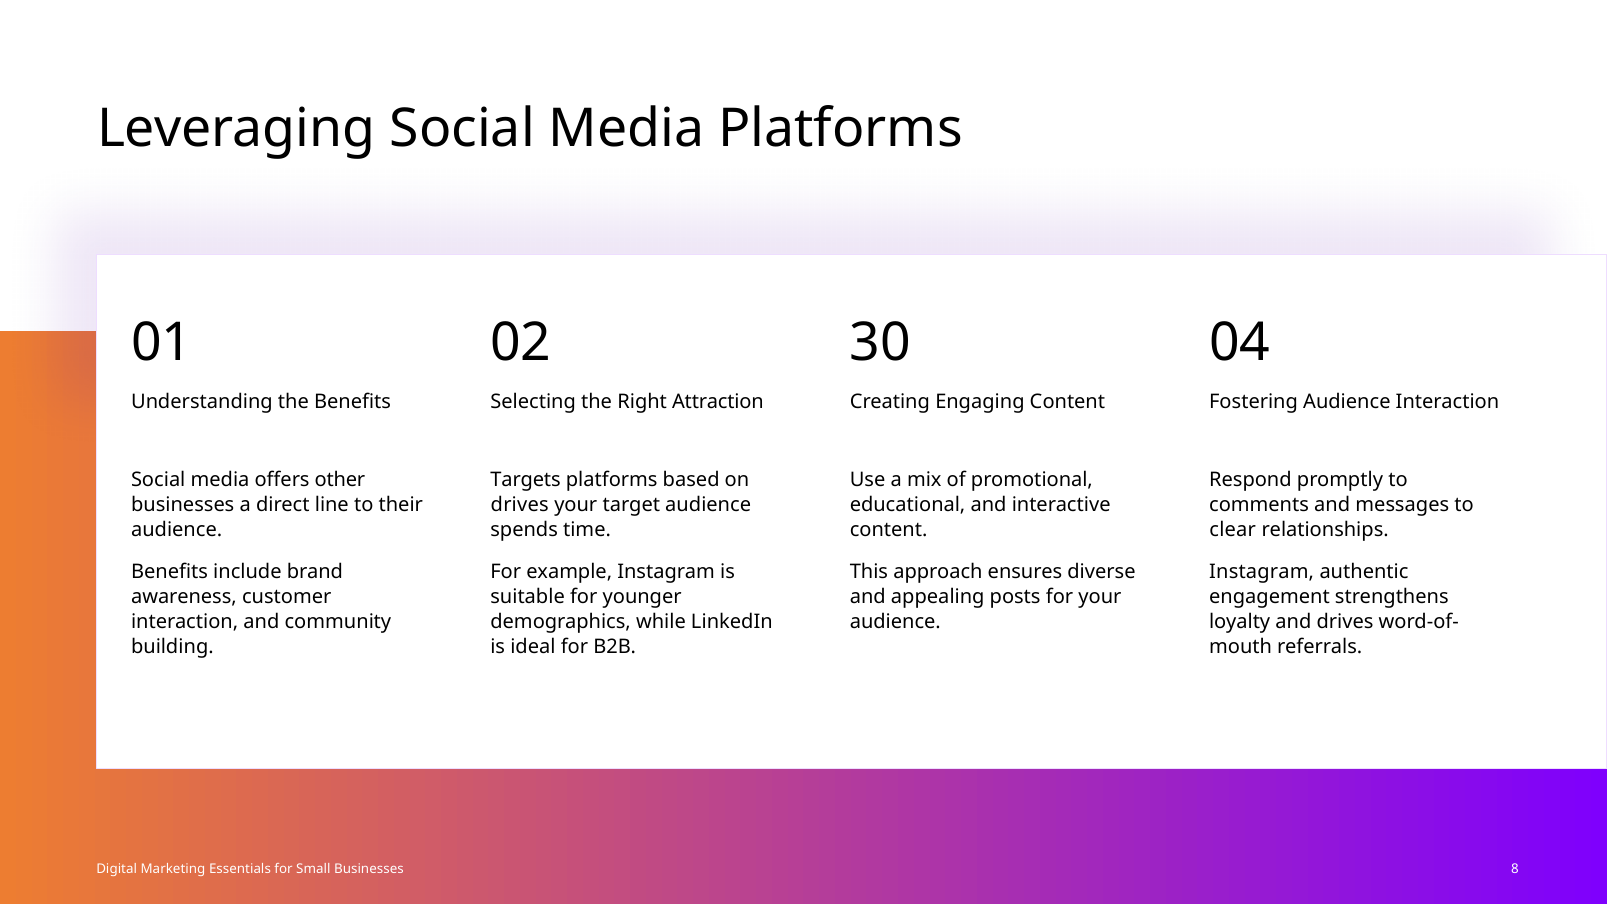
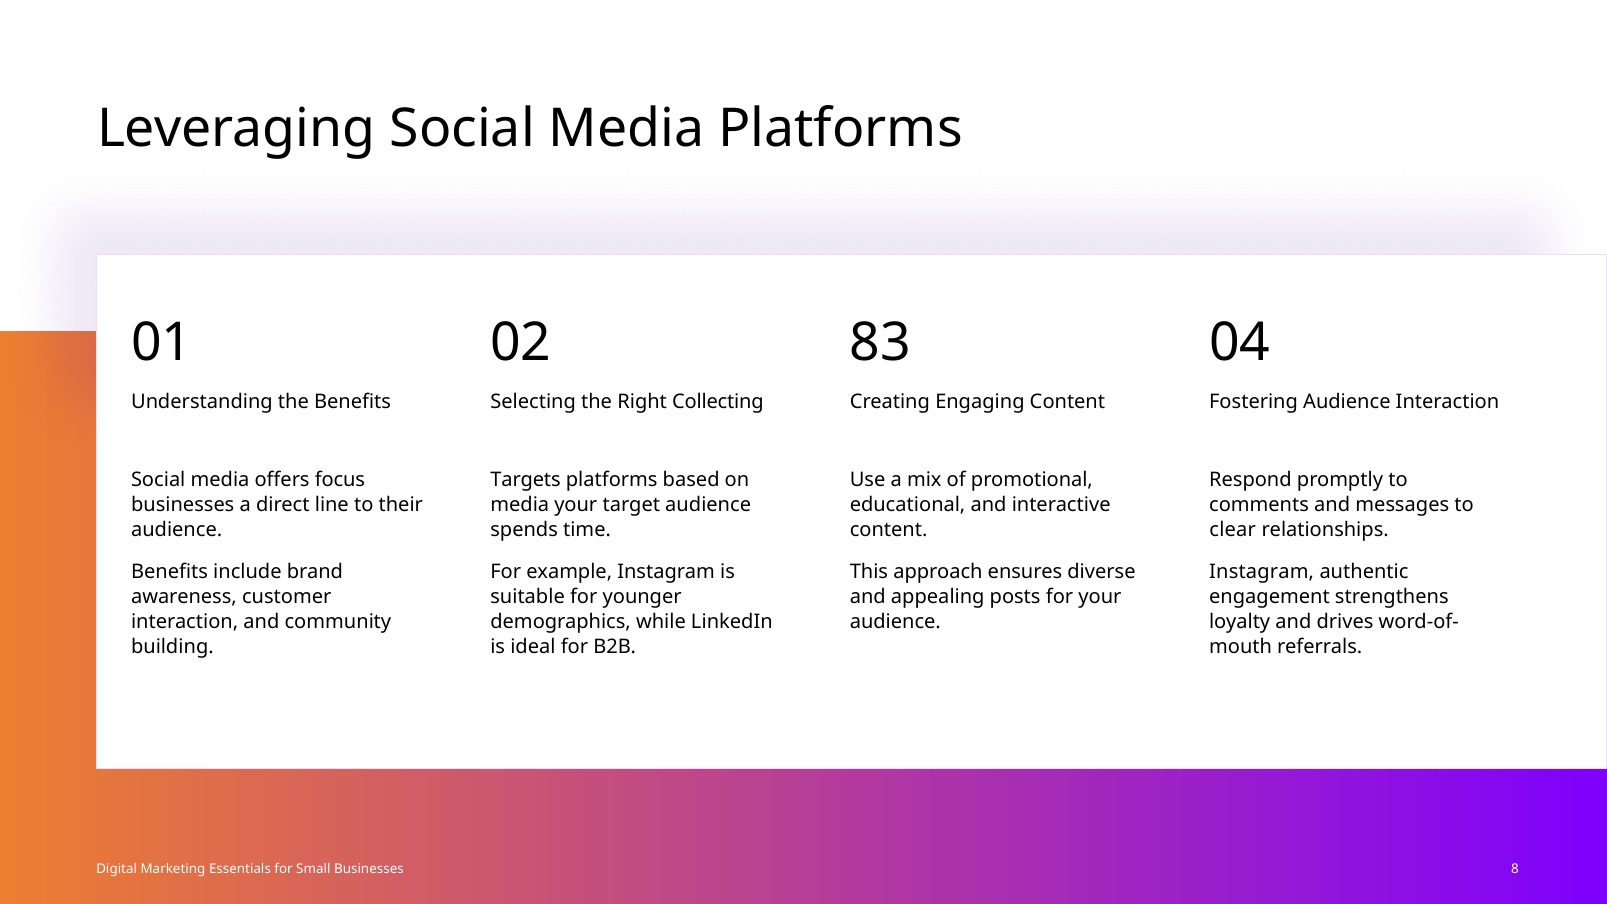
30: 30 -> 83
Attraction: Attraction -> Collecting
other: other -> focus
drives at (520, 505): drives -> media
